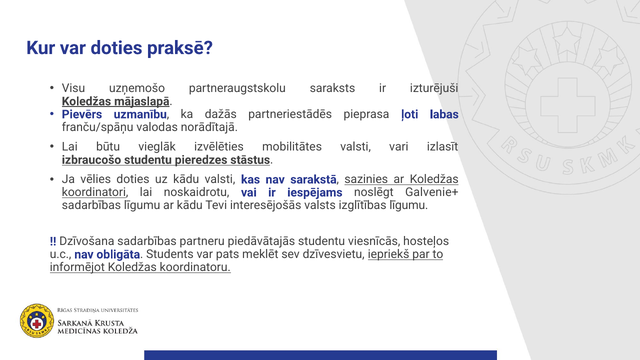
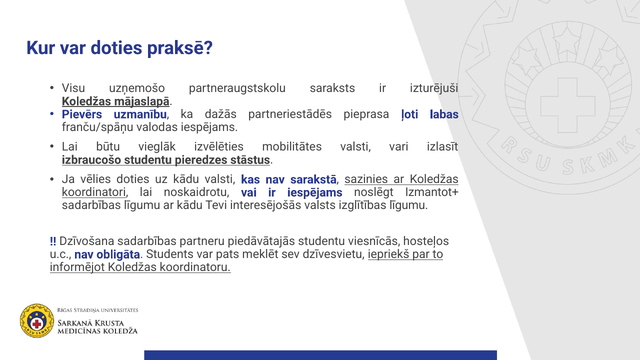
valodas norādītajā: norādītajā -> iespējams
Galvenie+: Galvenie+ -> Izmantot+
